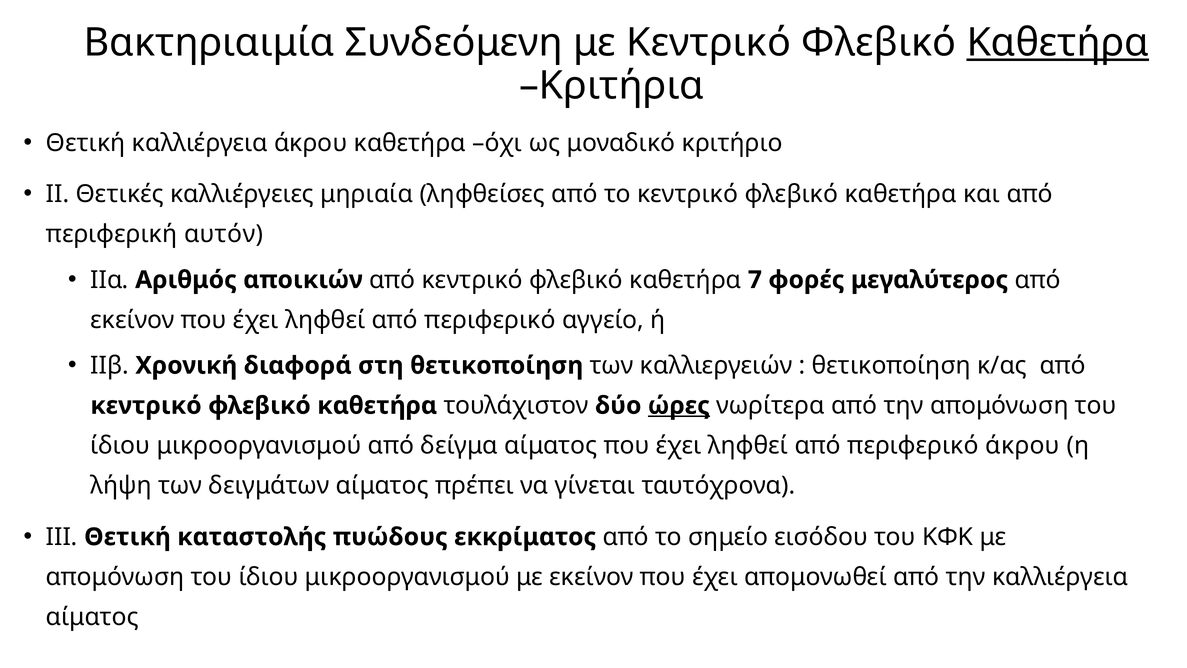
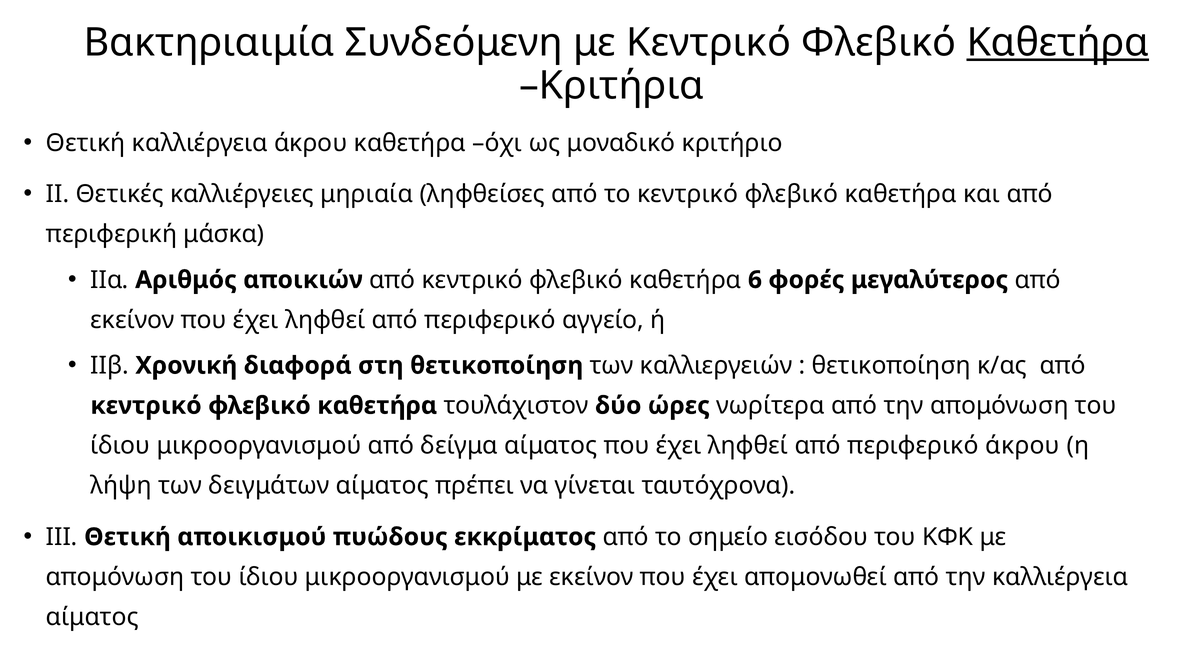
αυτόν: αυτόν -> μάσκα
7: 7 -> 6
ώρες underline: present -> none
καταστολής: καταστολής -> αποικισμού
